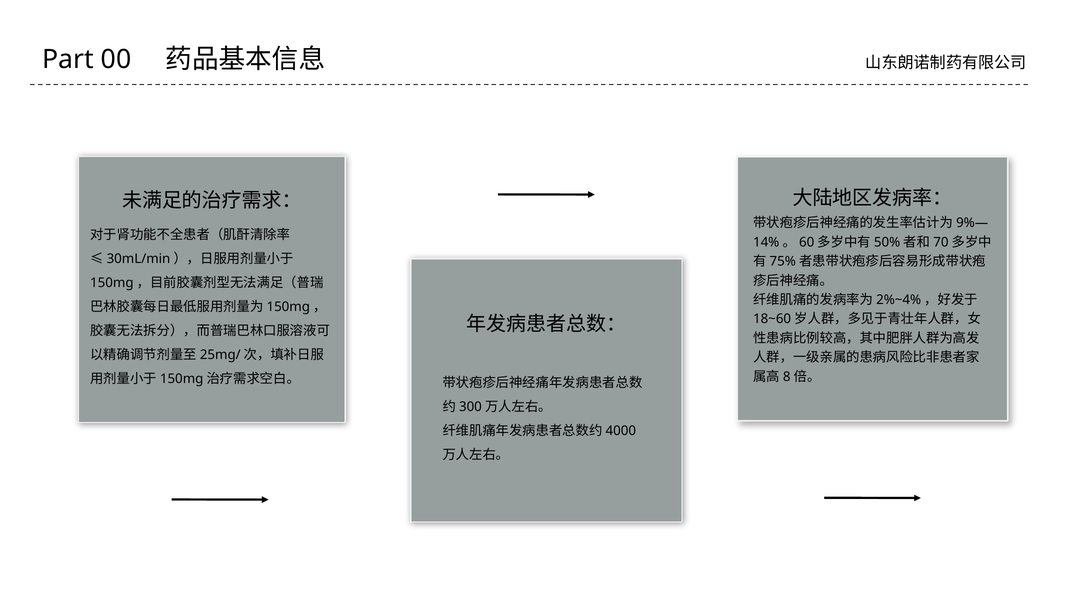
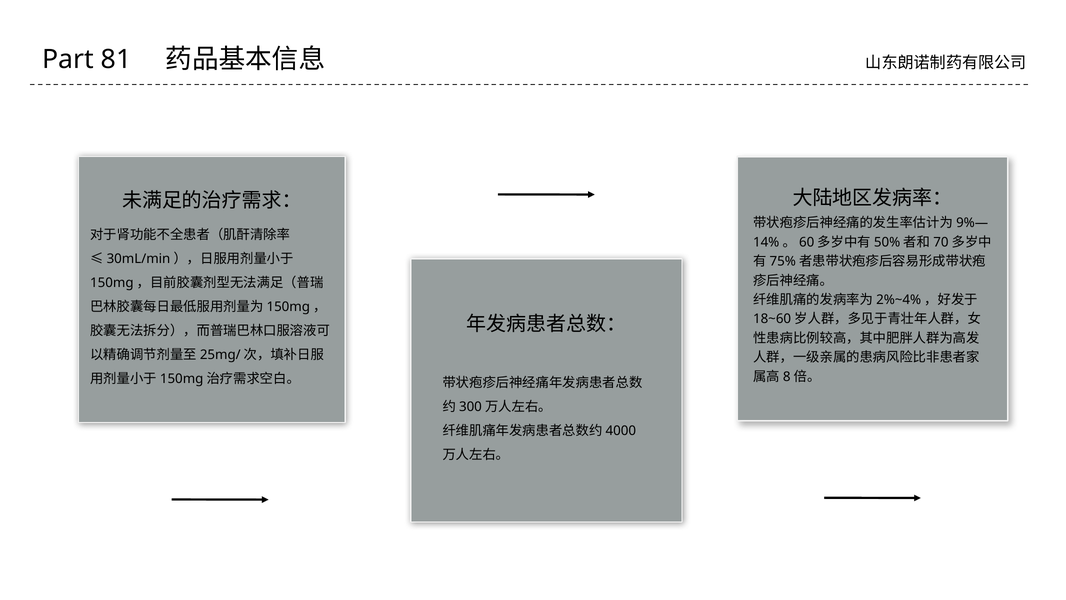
00: 00 -> 81
